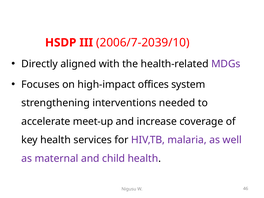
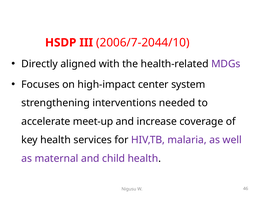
2006/7-2039/10: 2006/7-2039/10 -> 2006/7-2044/10
offices: offices -> center
